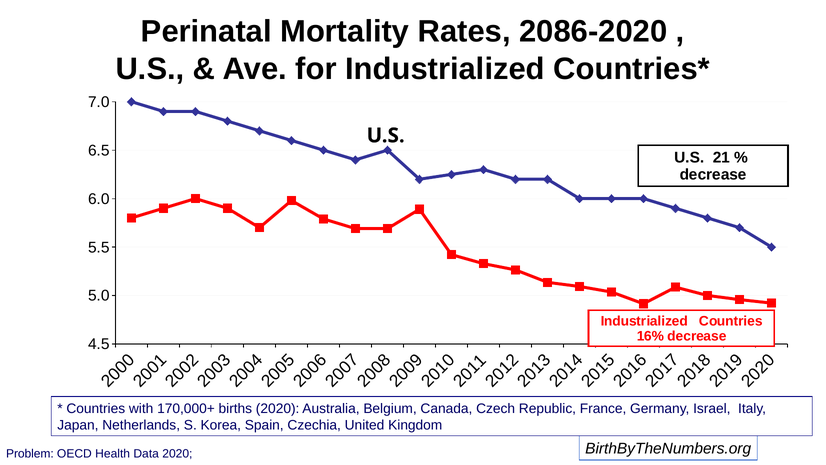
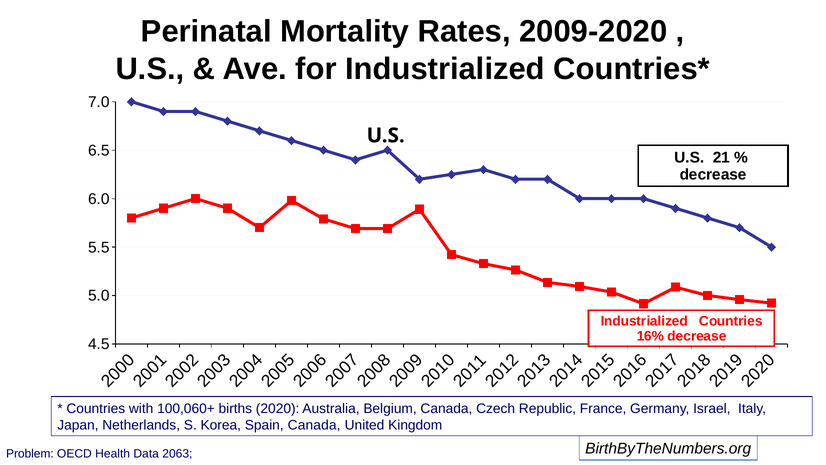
2086-2020: 2086-2020 -> 2009-2020
170,000+: 170,000+ -> 100,060+
Spain Czechia: Czechia -> Canada
Data 2020: 2020 -> 2063
